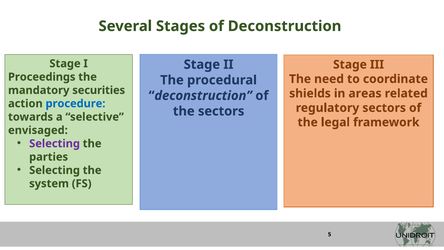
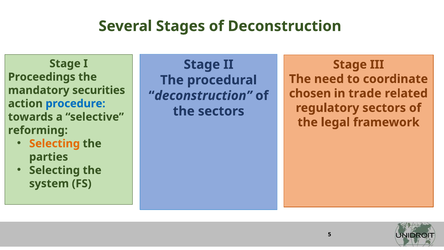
shields: shields -> chosen
areas: areas -> trade
envisaged: envisaged -> reforming
Selecting at (55, 143) colour: purple -> orange
